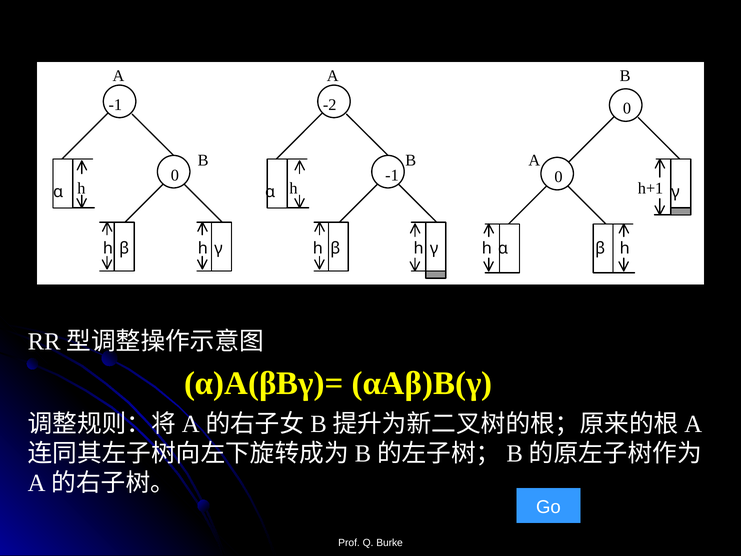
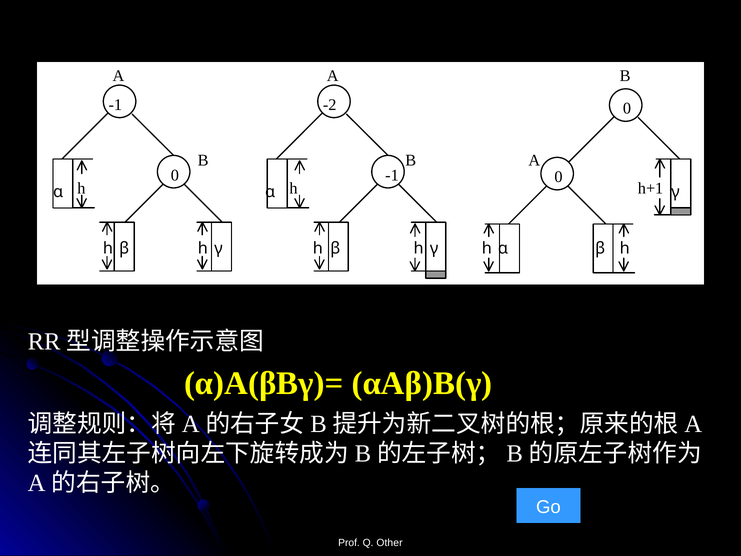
Burke: Burke -> Other
